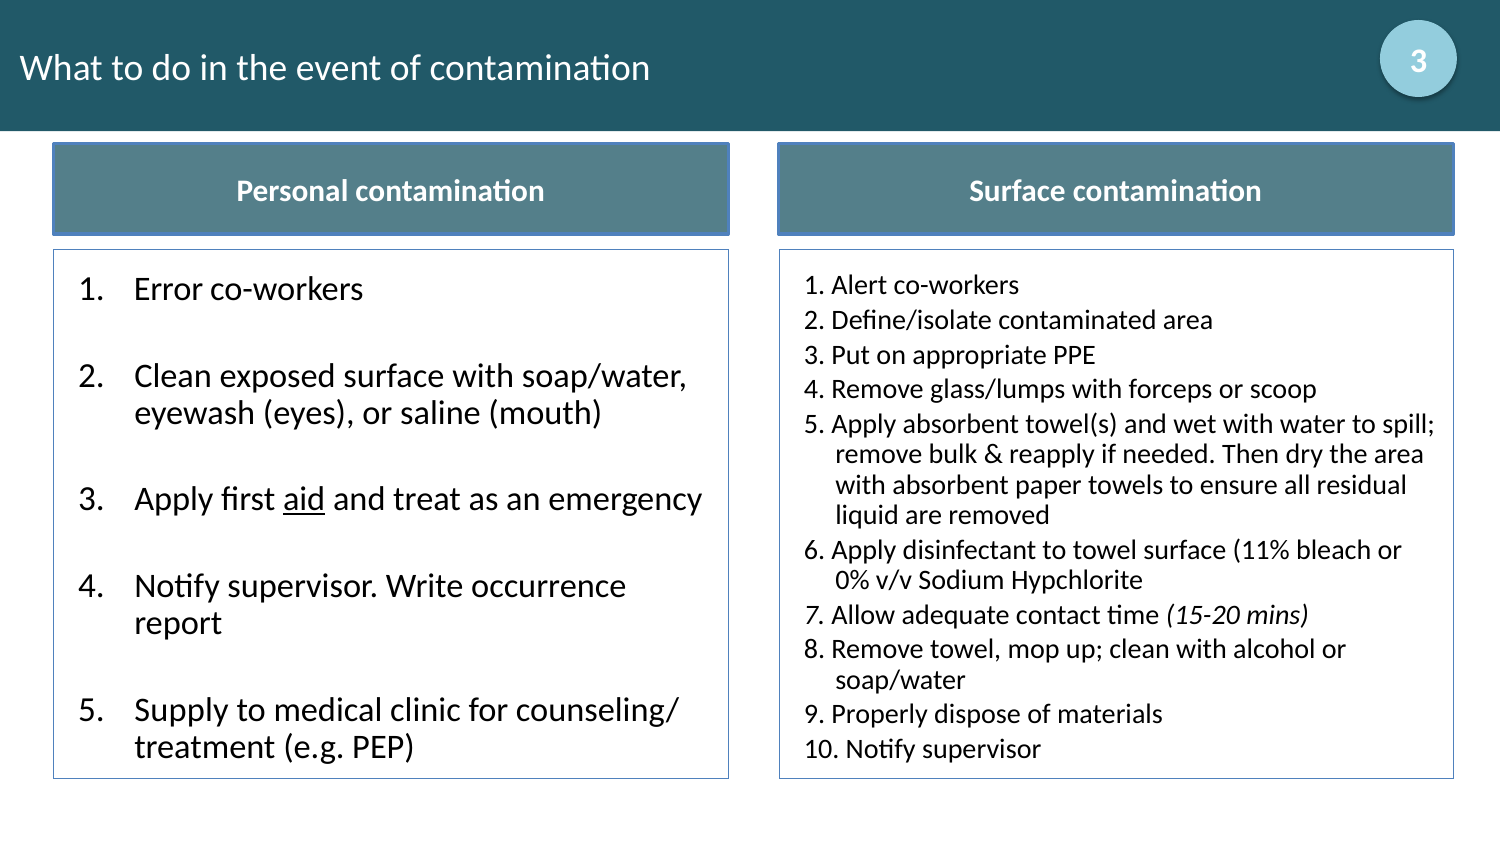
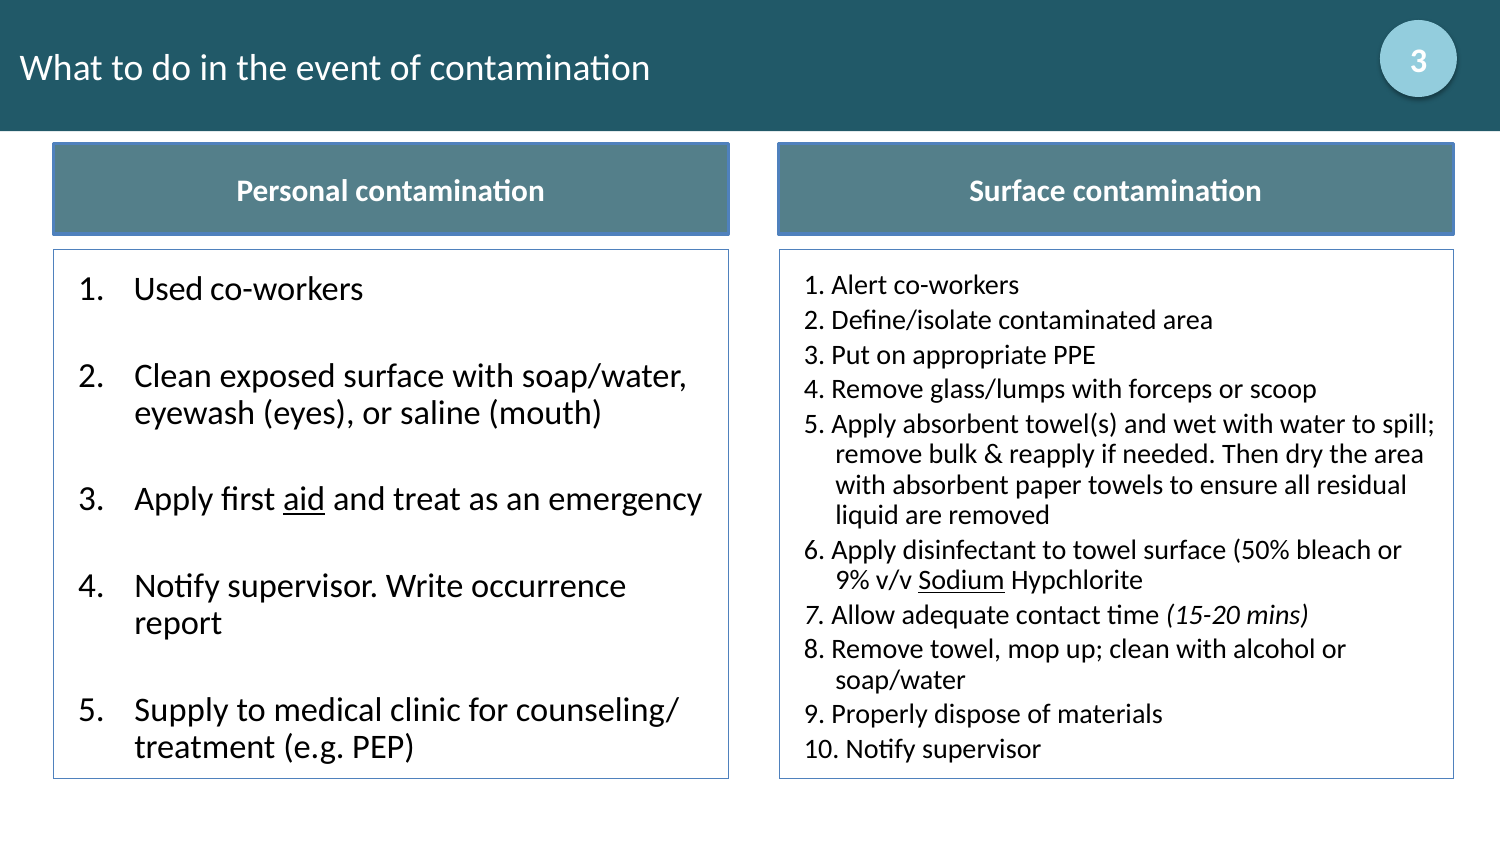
Error: Error -> Used
11%: 11% -> 50%
0%: 0% -> 9%
Sodium underline: none -> present
